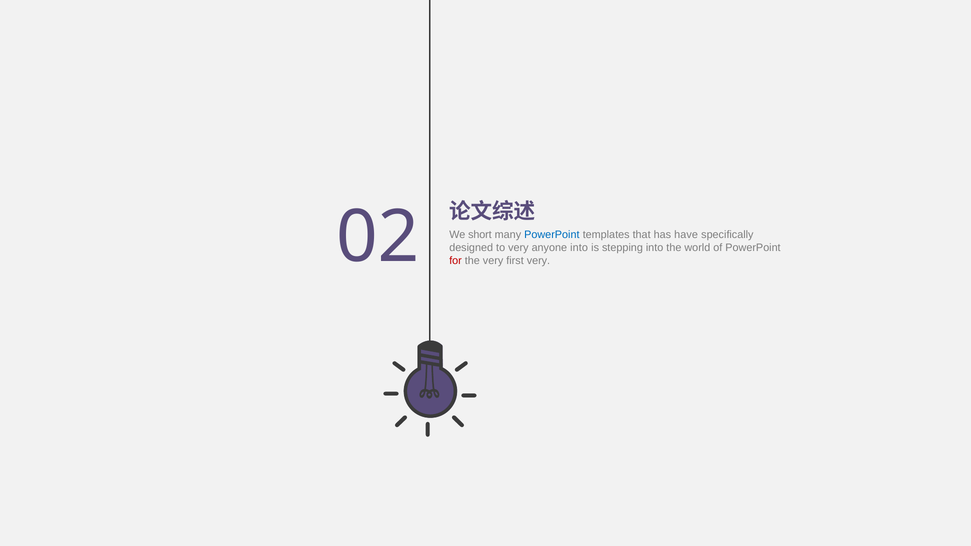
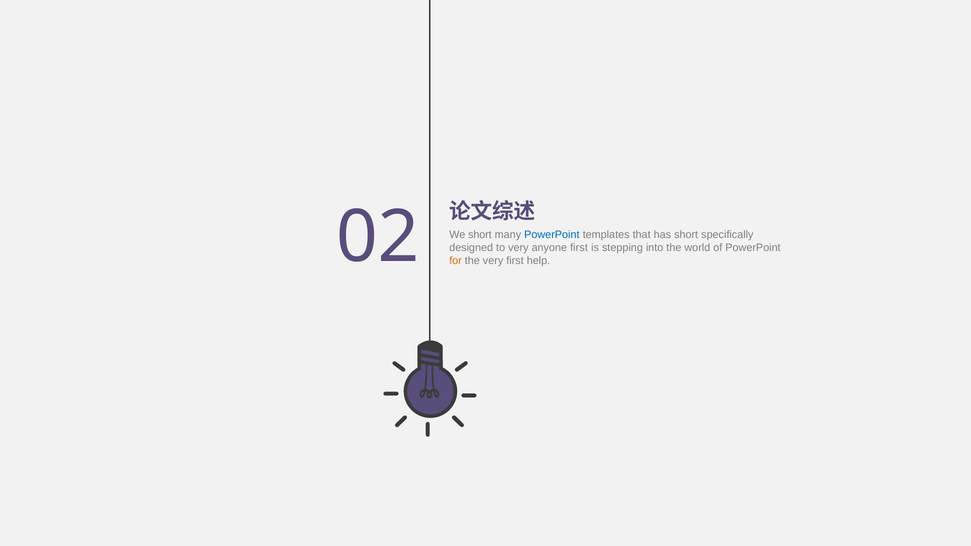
has have: have -> short
anyone into: into -> first
for colour: red -> orange
first very: very -> help
